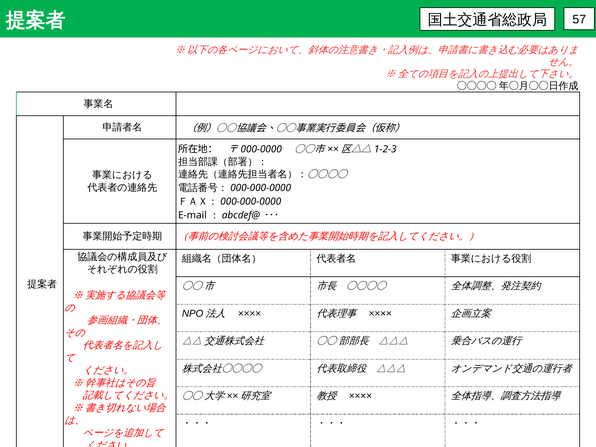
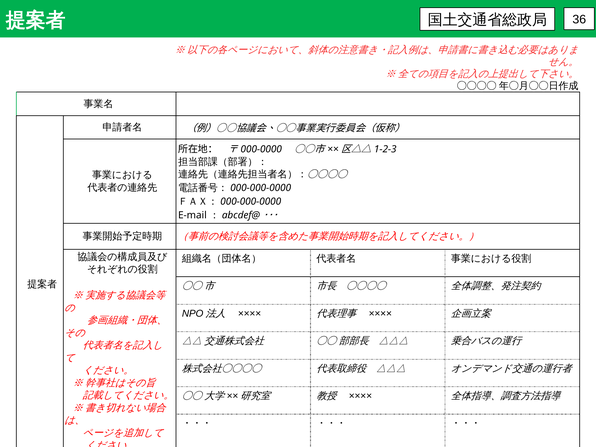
57: 57 -> 36
